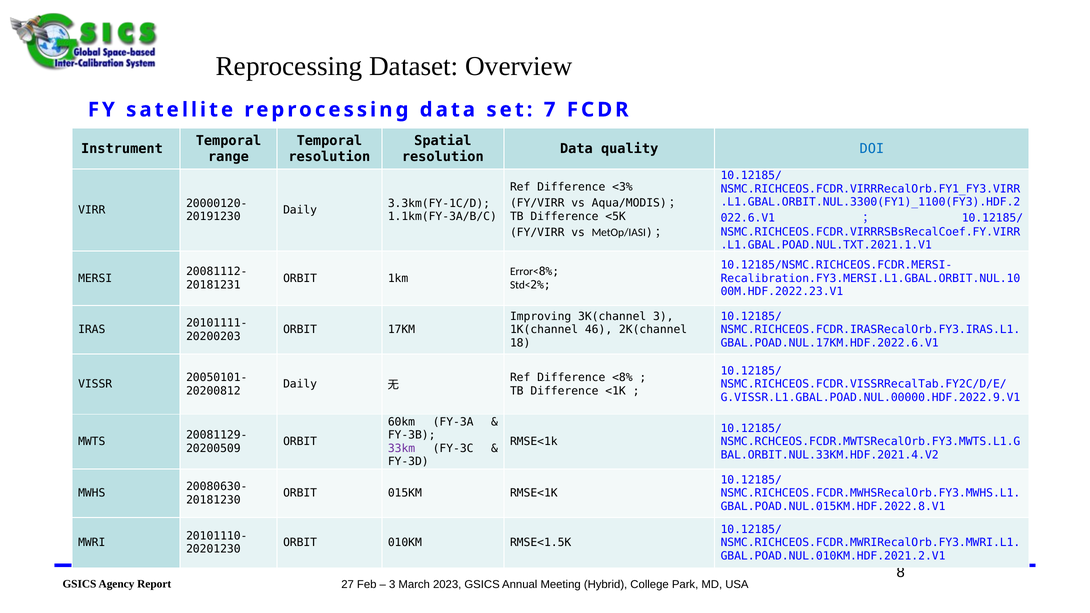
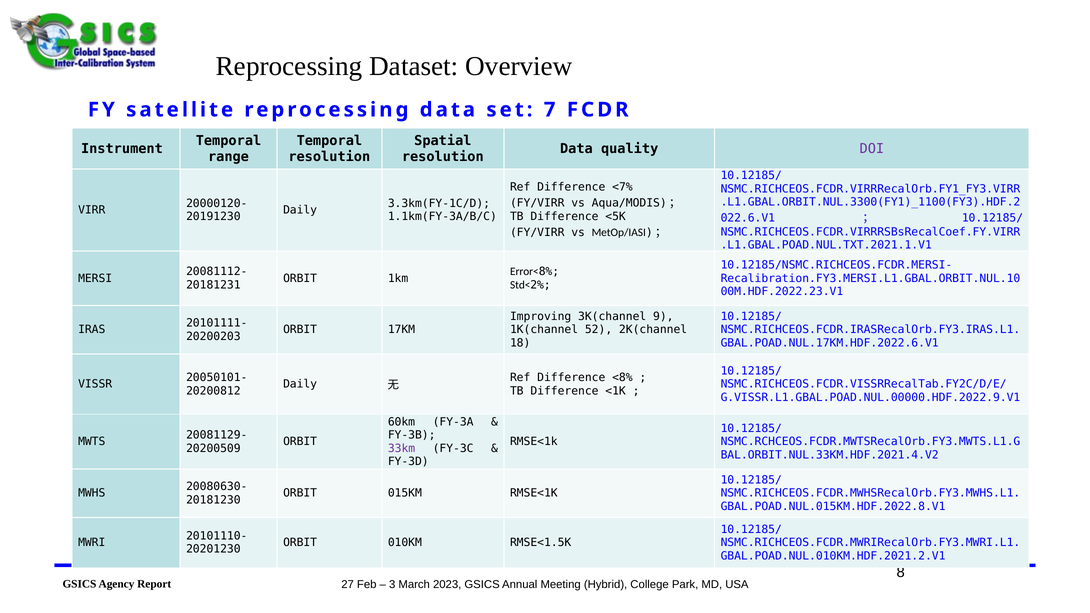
DOI colour: blue -> purple
<3%: <3% -> <7%
3K(channel 3: 3 -> 9
46: 46 -> 52
